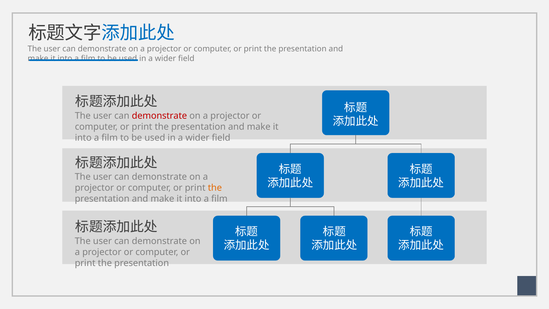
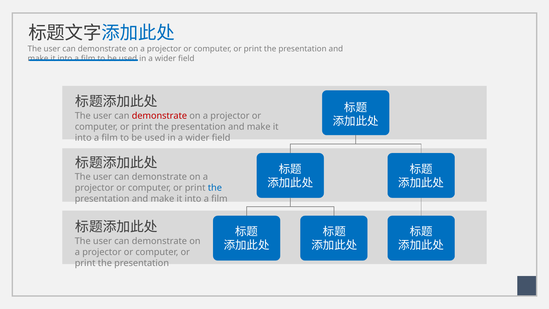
the at (215, 188) colour: orange -> blue
